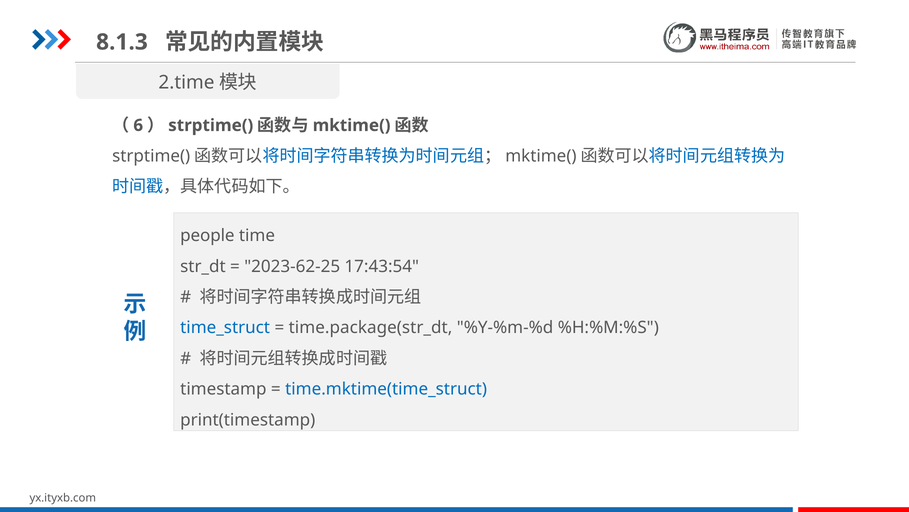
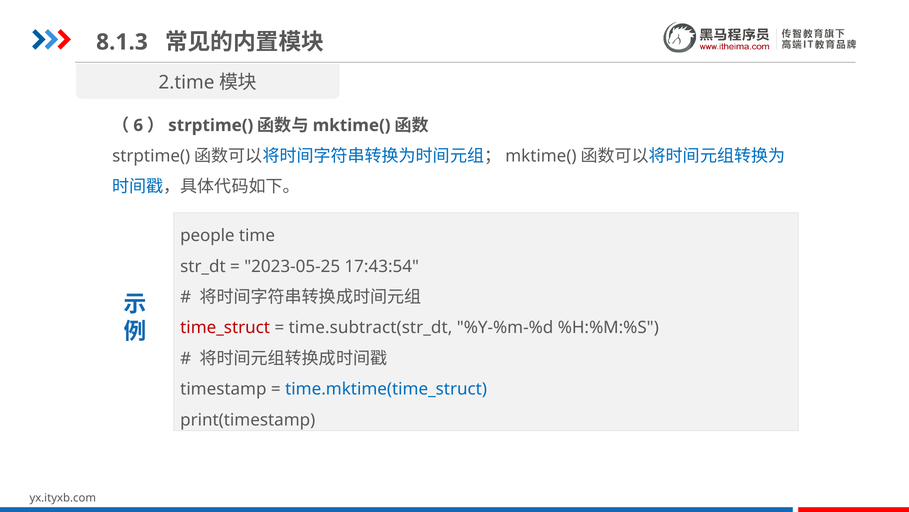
2023-62-25: 2023-62-25 -> 2023-05-25
time_struct colour: blue -> red
time.package(str_dt: time.package(str_dt -> time.subtract(str_dt
